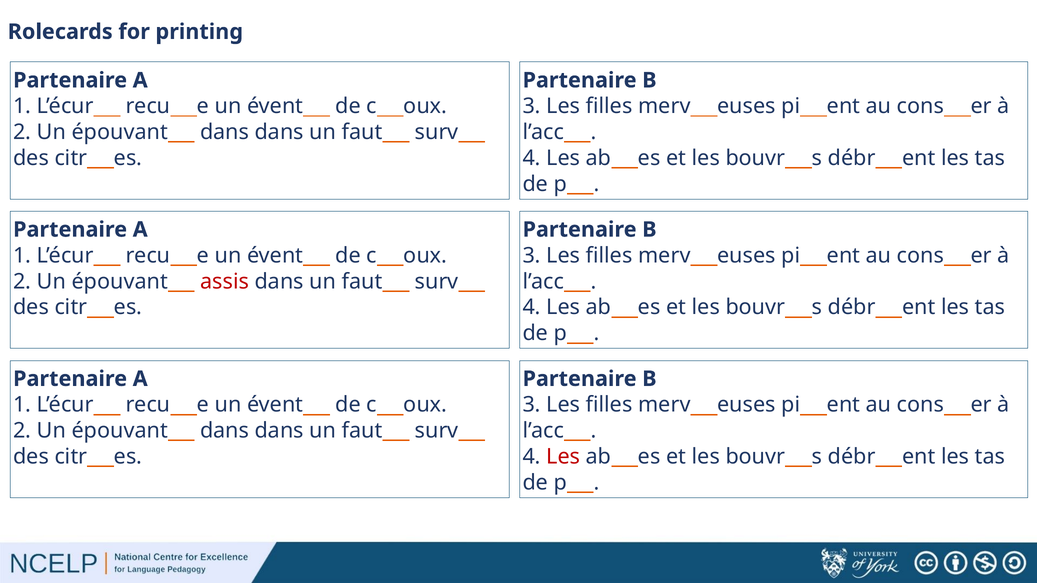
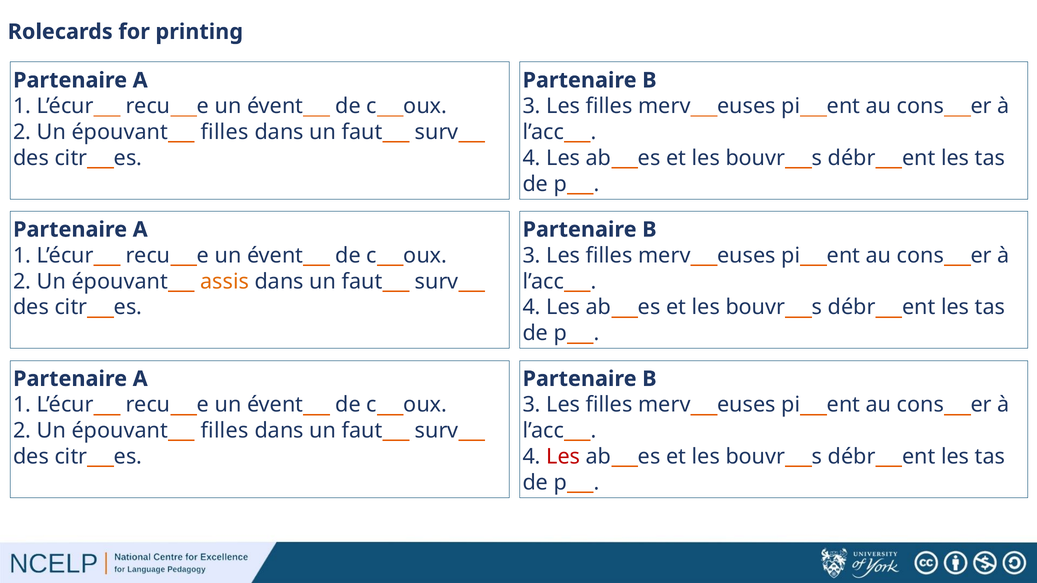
dans at (225, 132): dans -> filles
assis colour: red -> orange
dans at (225, 431): dans -> filles
